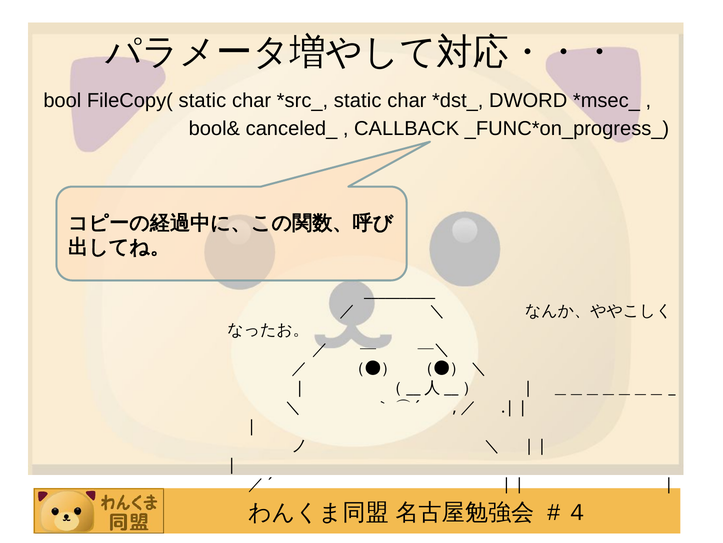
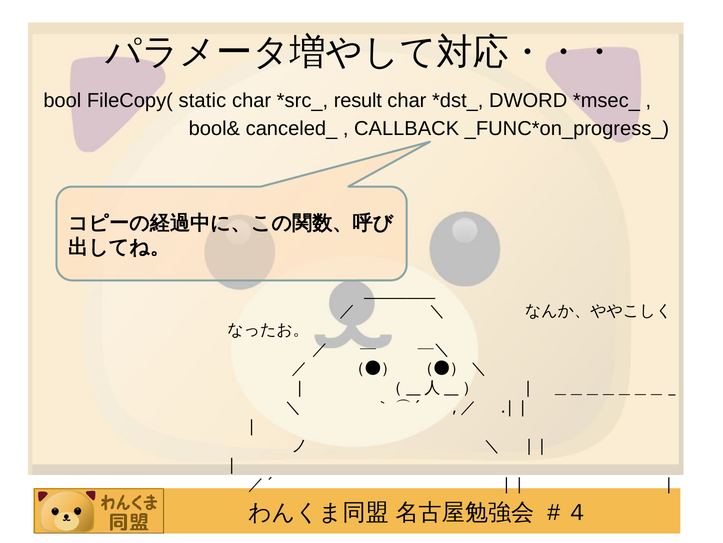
static at (358, 100): static -> result
